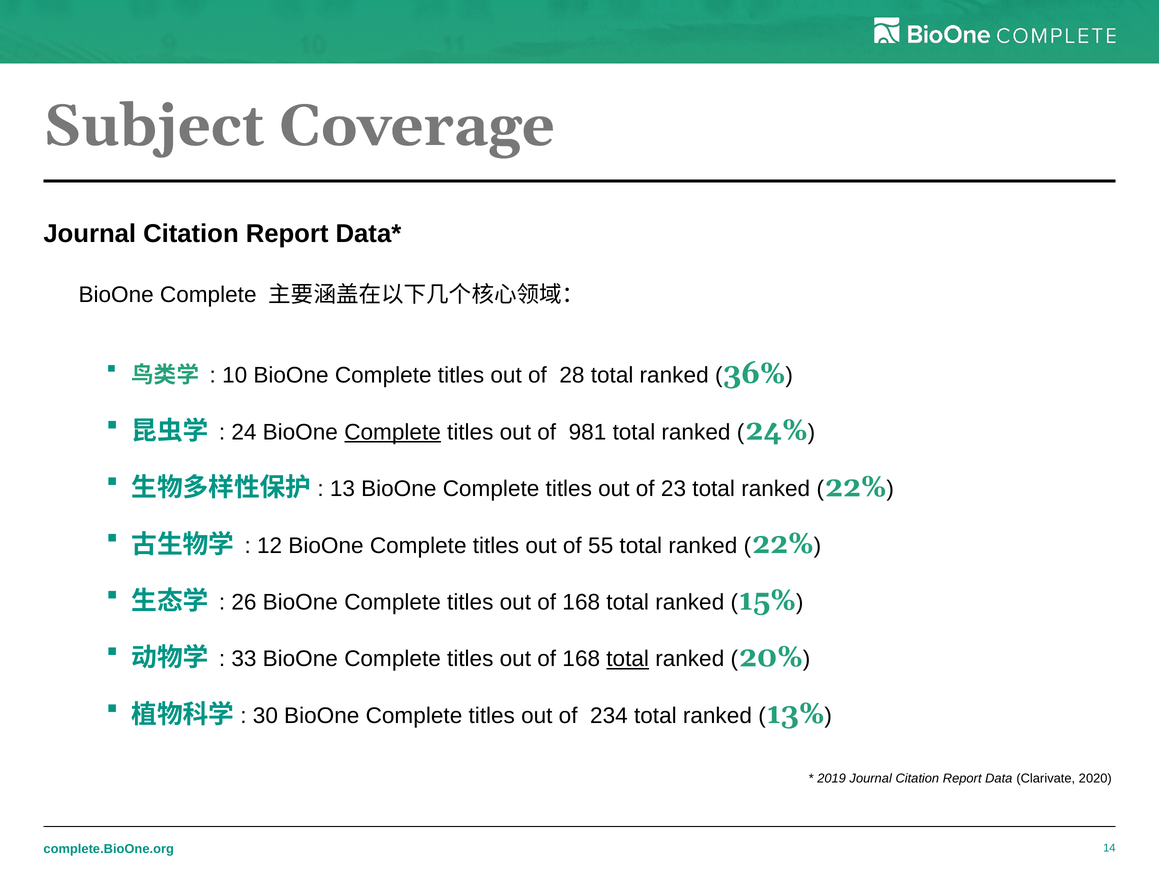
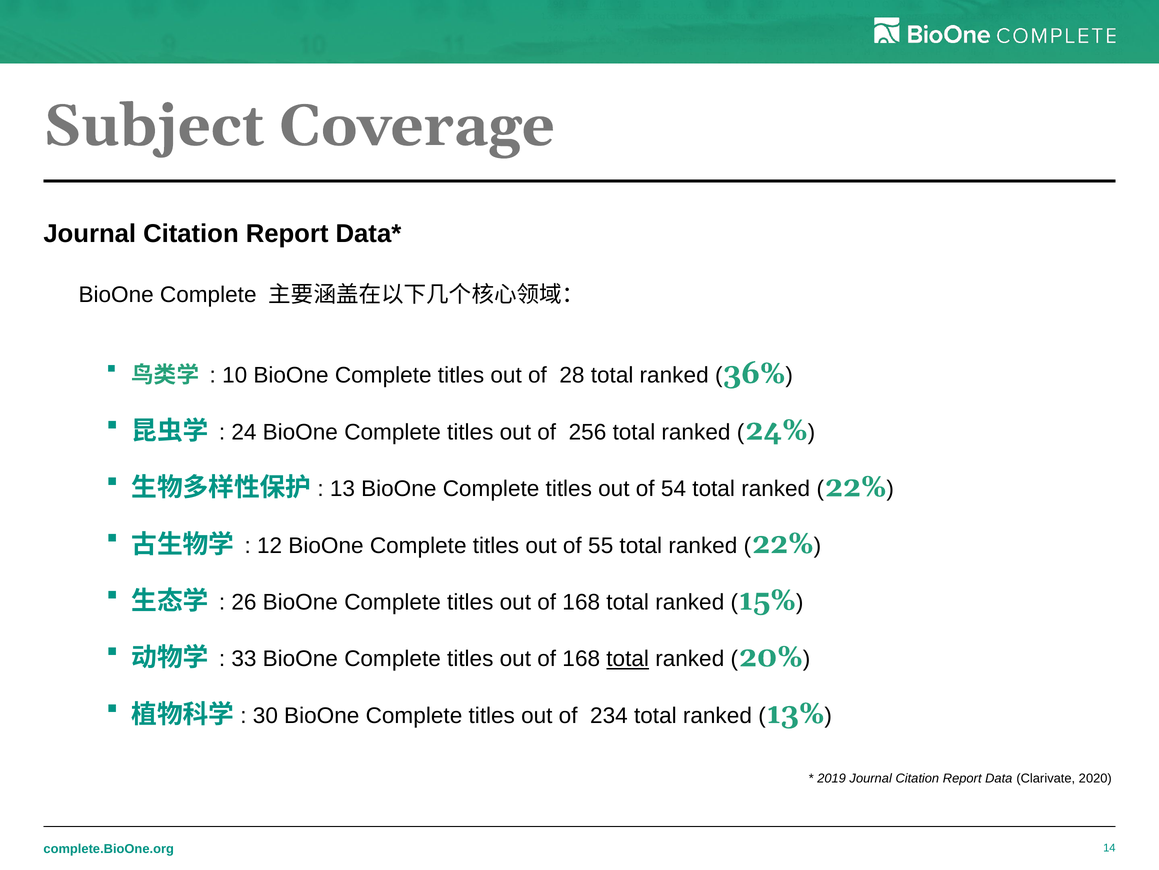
Complete at (393, 432) underline: present -> none
981: 981 -> 256
23: 23 -> 54
